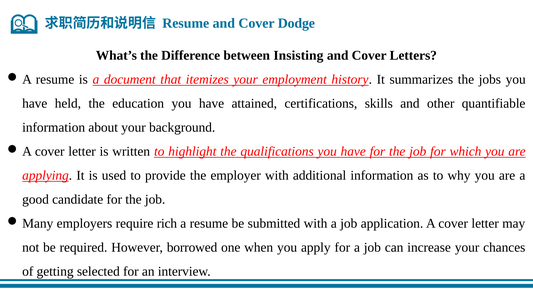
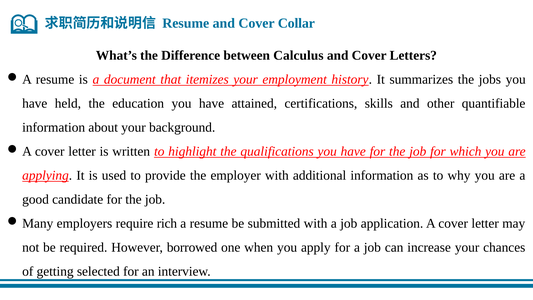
Dodge: Dodge -> Collar
Insisting: Insisting -> Calculus
